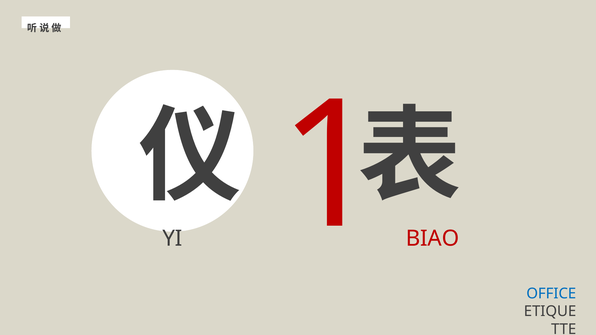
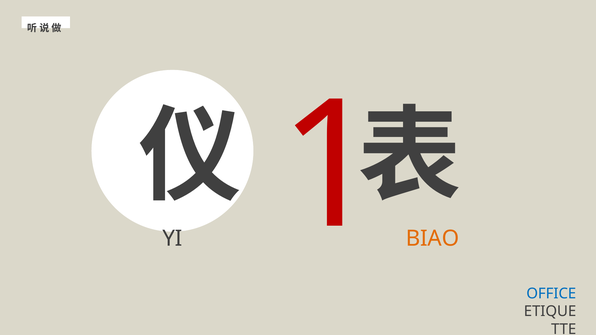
BIAO colour: red -> orange
